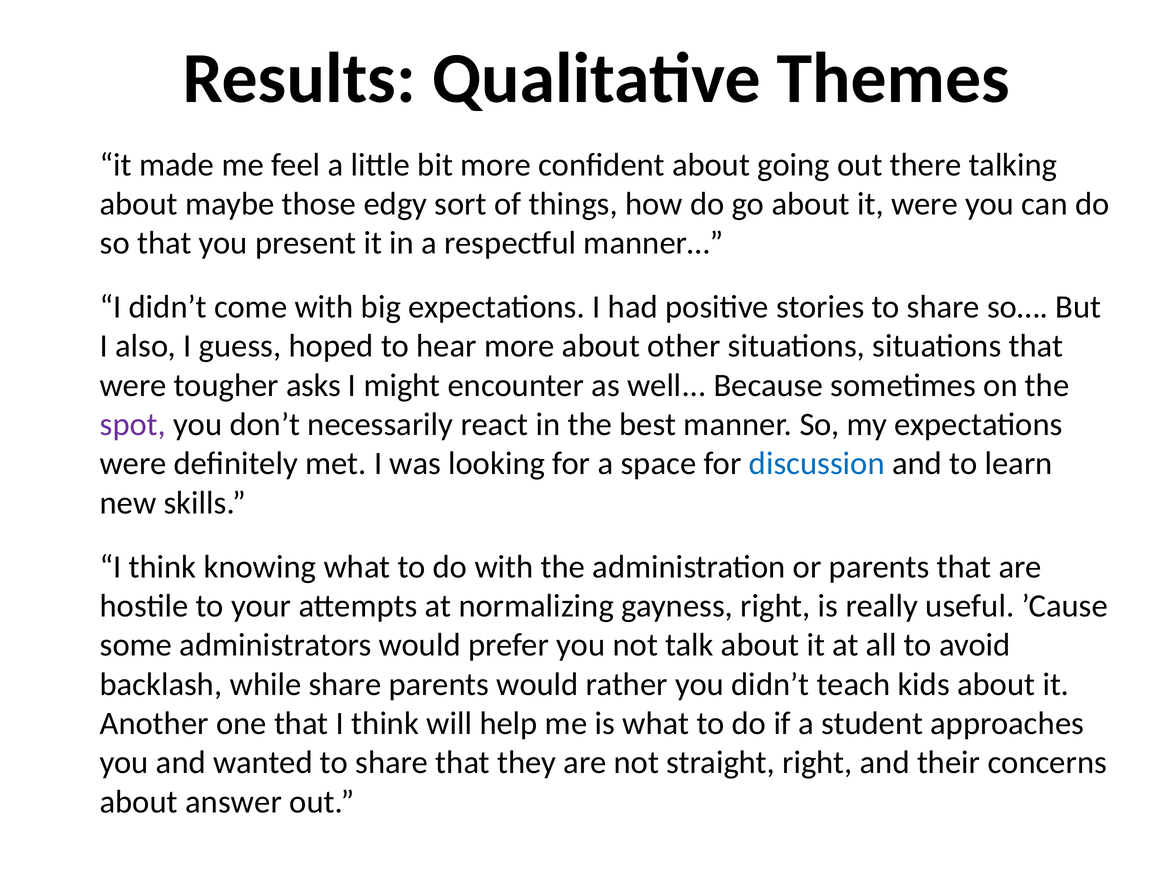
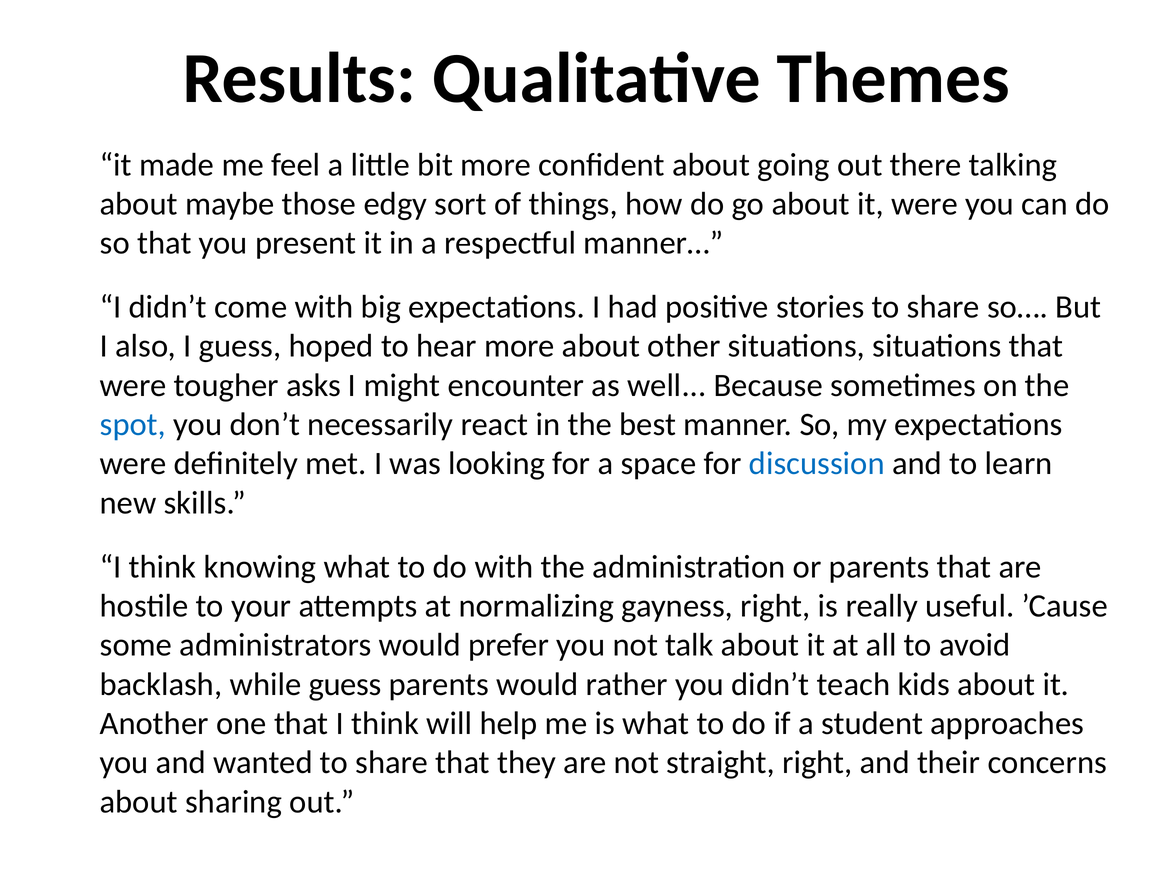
spot colour: purple -> blue
while share: share -> guess
answer: answer -> sharing
